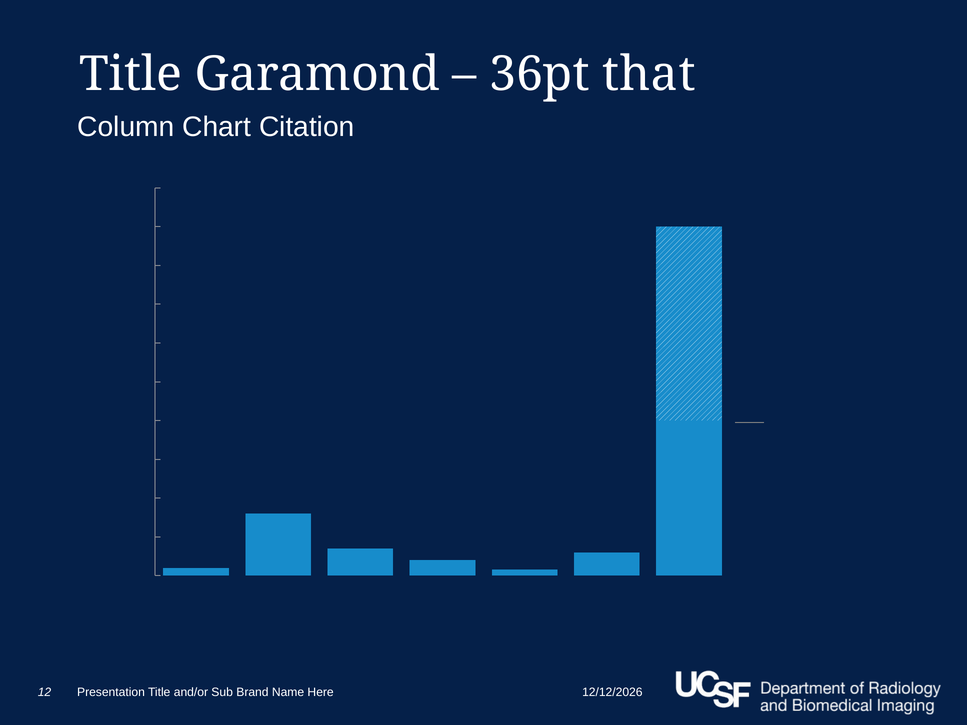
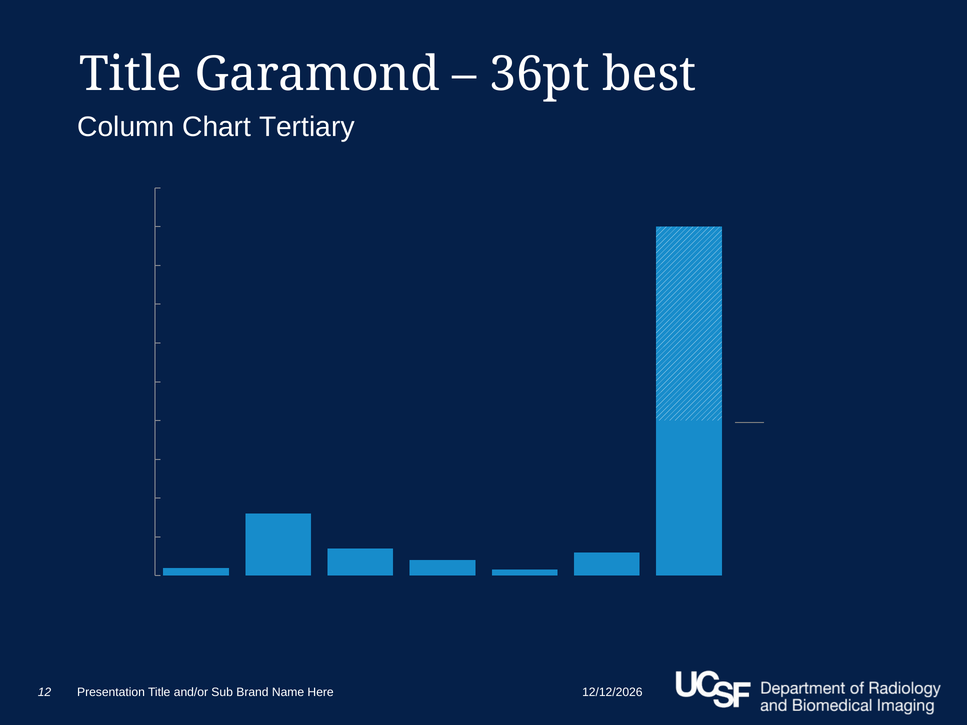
that: that -> best
Chart Citation: Citation -> Tertiary
